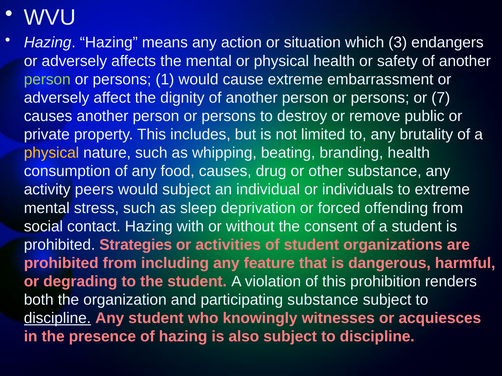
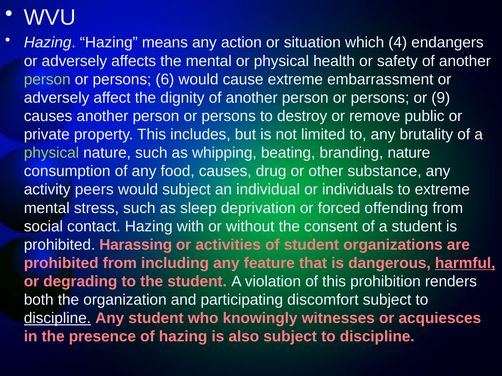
3: 3 -> 4
1: 1 -> 6
7: 7 -> 9
physical at (51, 153) colour: yellow -> light green
branding health: health -> nature
Strategies: Strategies -> Harassing
harmful underline: none -> present
participating substance: substance -> discomfort
